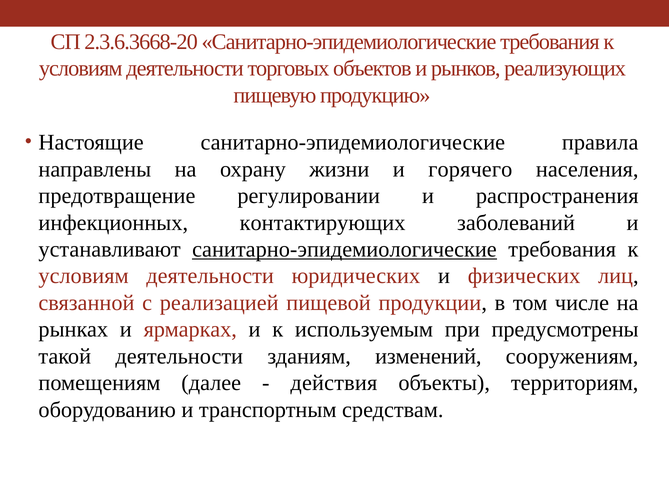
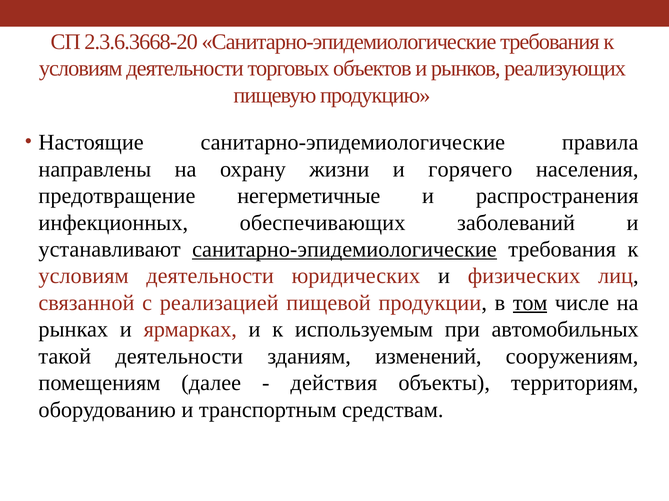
регулировании: регулировании -> негерметичные
контактирующих: контактирующих -> обеспечивающих
том underline: none -> present
предусмотрены: предусмотрены -> автомобильных
